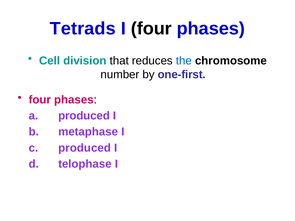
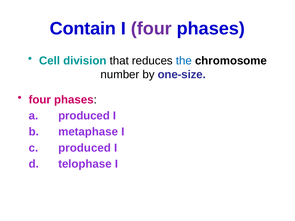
Tetrads: Tetrads -> Contain
four at (151, 29) colour: black -> purple
one-first: one-first -> one-size
